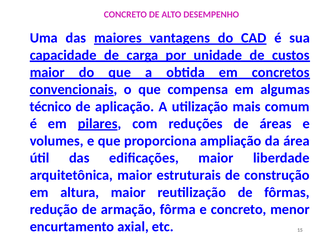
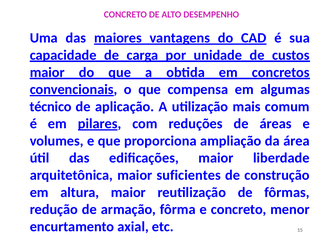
estruturais: estruturais -> suficientes
